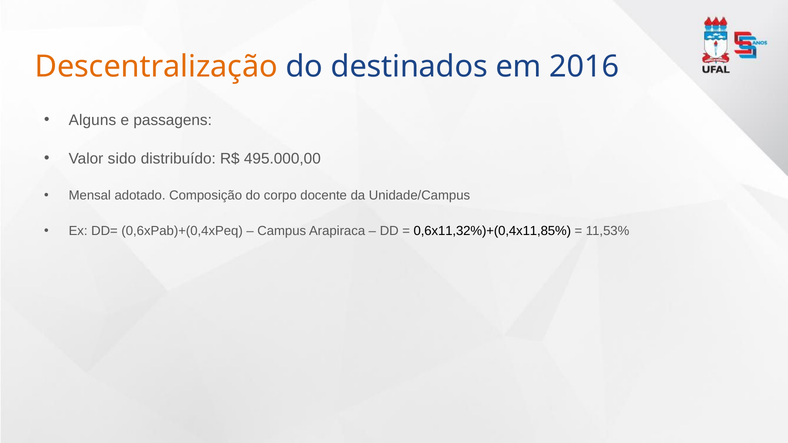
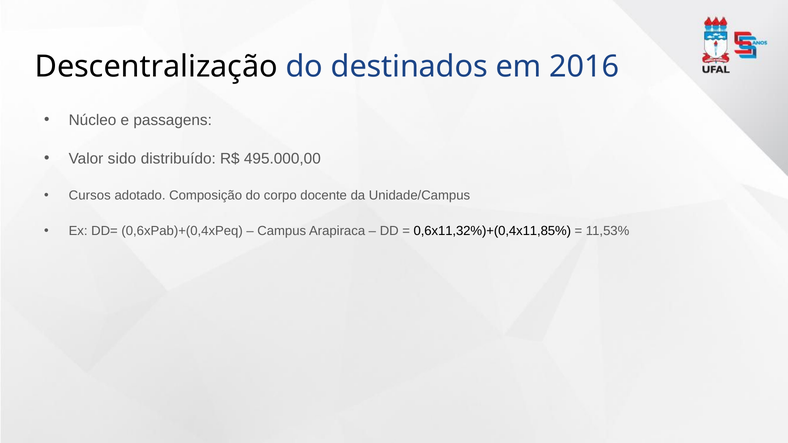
Descentralização colour: orange -> black
Alguns: Alguns -> Núcleo
Mensal: Mensal -> Cursos
